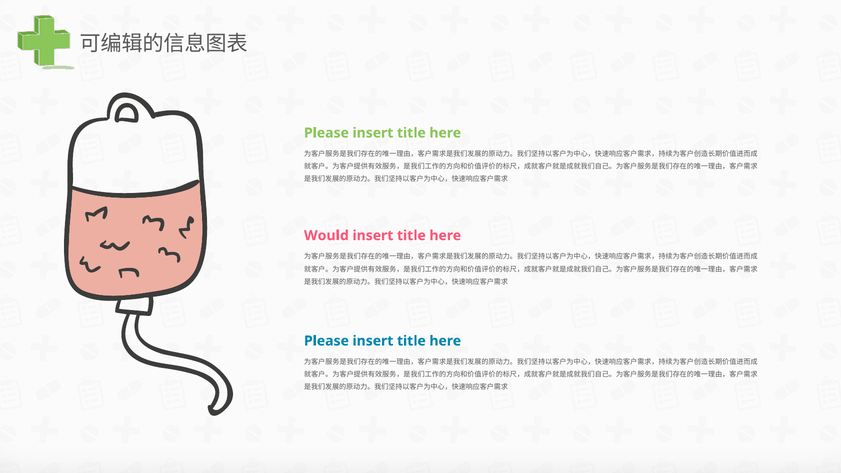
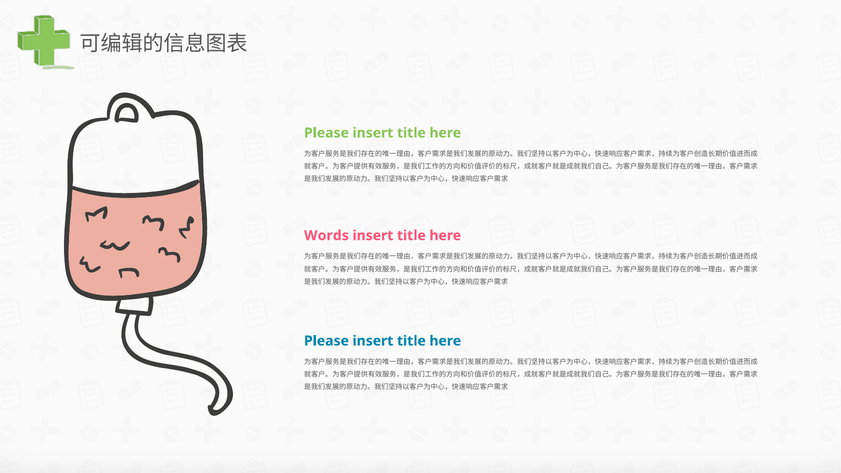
Would: Would -> Words
